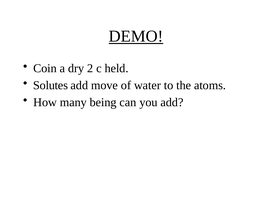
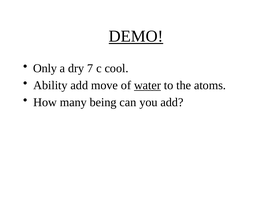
Coin: Coin -> Only
2: 2 -> 7
held: held -> cool
Solutes: Solutes -> Ability
water underline: none -> present
